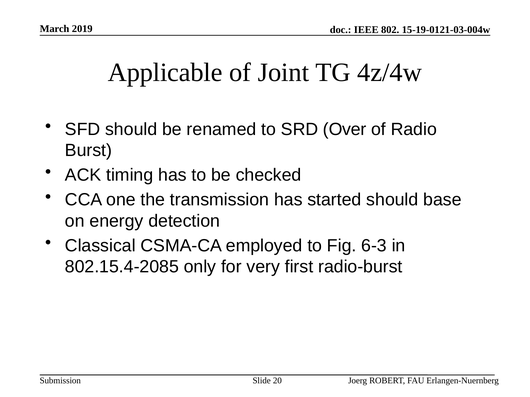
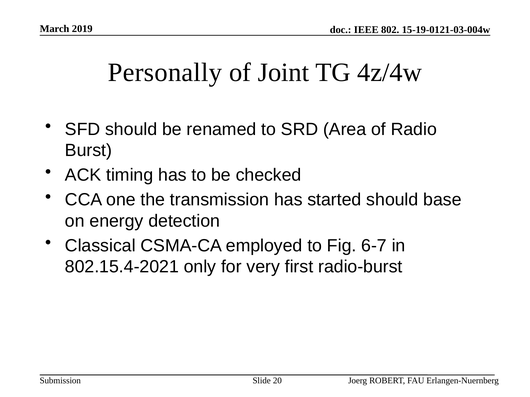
Applicable: Applicable -> Personally
Over: Over -> Area
6-3: 6-3 -> 6-7
802.15.4-2085: 802.15.4-2085 -> 802.15.4-2021
